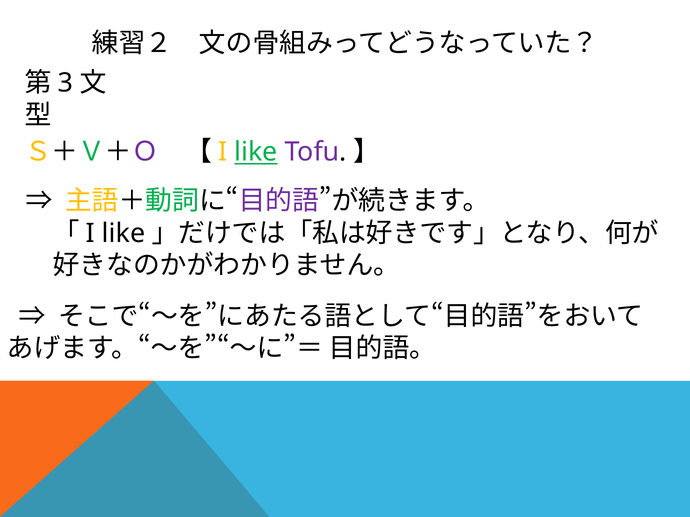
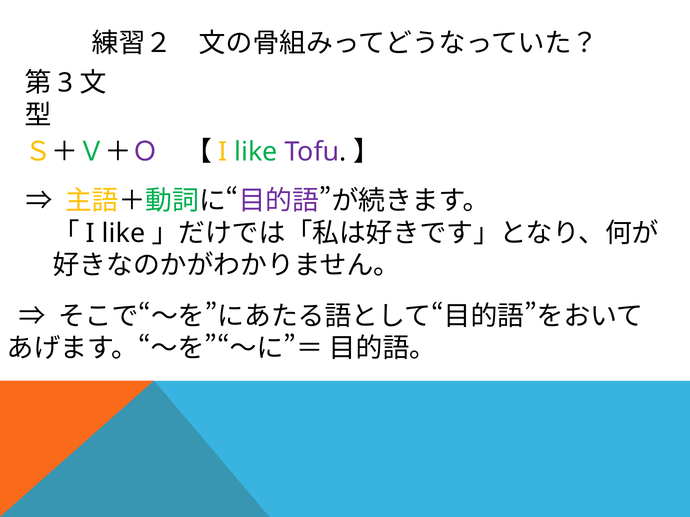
like at (256, 152) underline: present -> none
